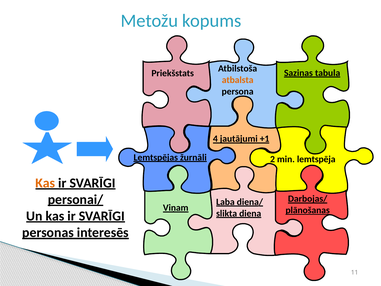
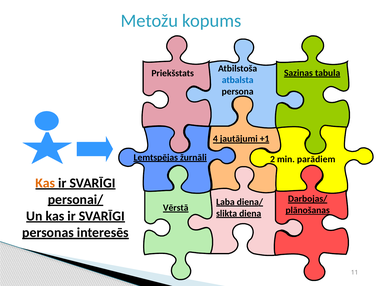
atbalsta colour: orange -> blue
lemtspēja: lemtspēja -> parādiem
Viņam: Viņam -> Vērstā
